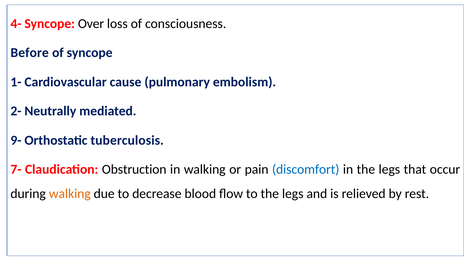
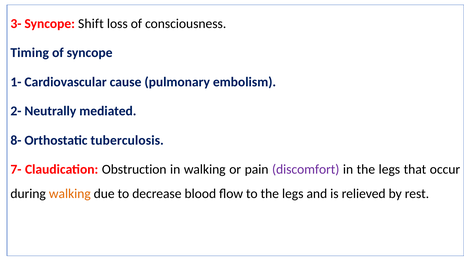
4-: 4- -> 3-
Over: Over -> Shift
Before: Before -> Timing
9-: 9- -> 8-
discomfort colour: blue -> purple
